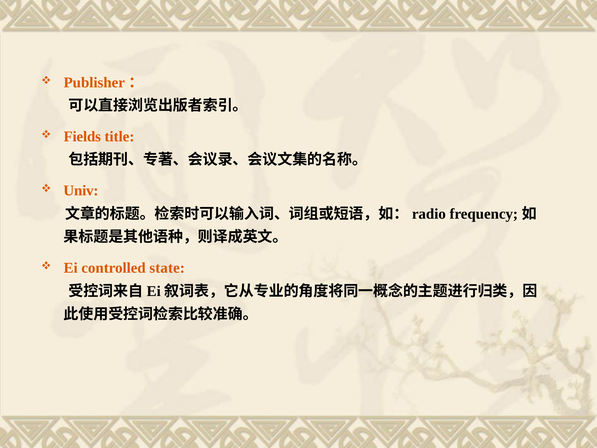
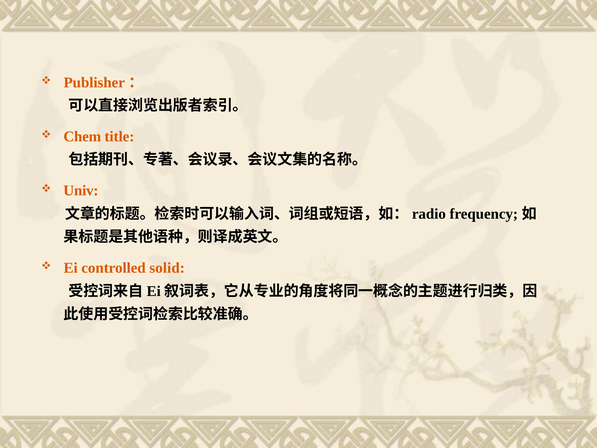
Fields: Fields -> Chem
state: state -> solid
